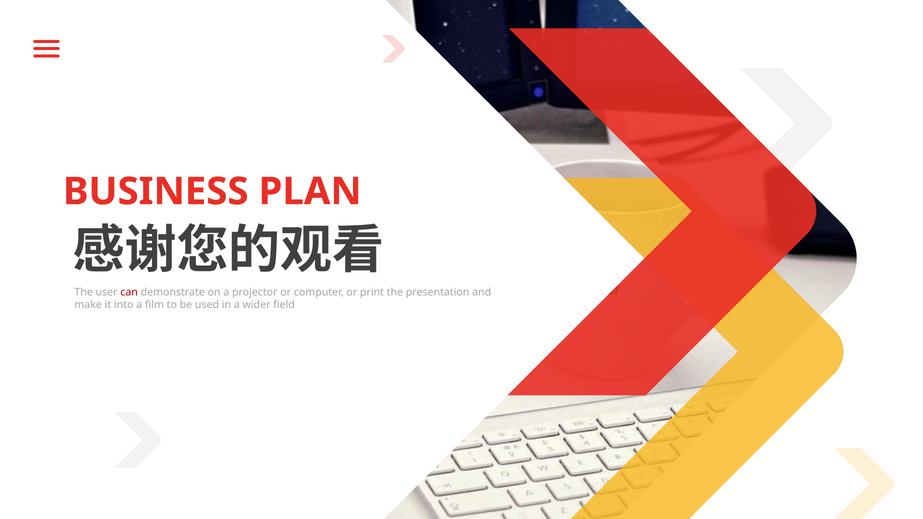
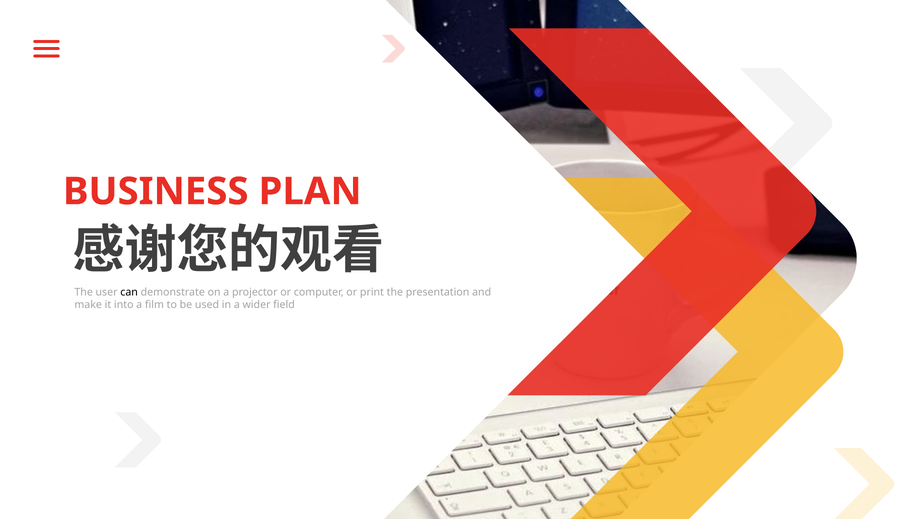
can colour: red -> black
